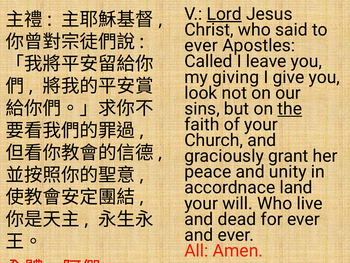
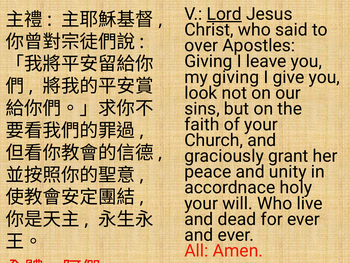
ever at (201, 46): ever -> over
Called at (208, 61): Called -> Giving
the underline: present -> none
land: land -> holy
